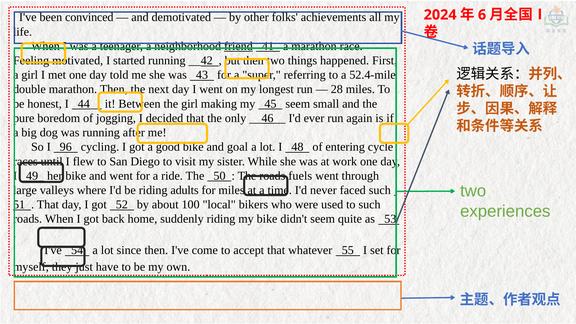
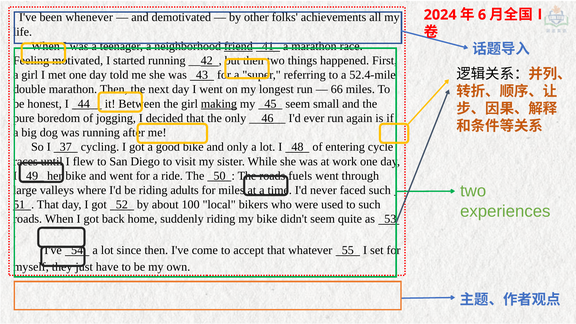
convinced: convinced -> whenever
28: 28 -> 66
making underline: none -> present
96: 96 -> 37
and goal: goal -> only
